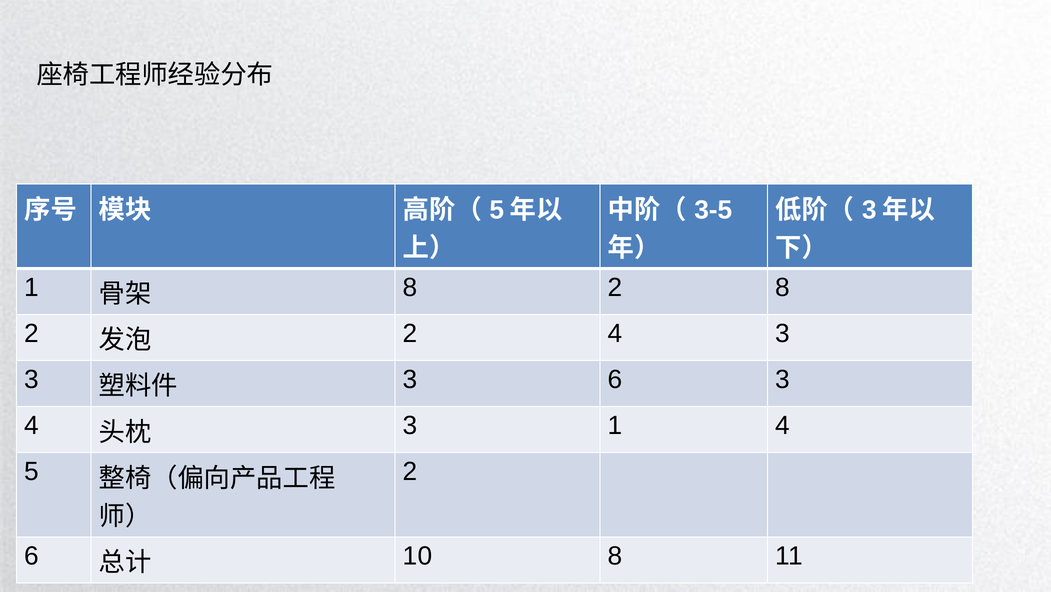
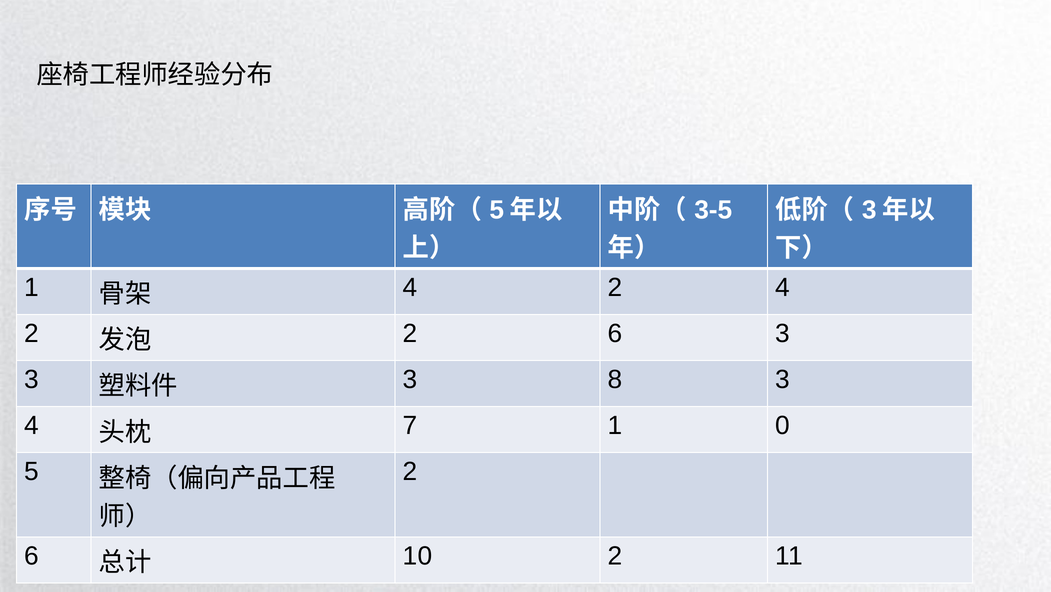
8 at (410, 287): 8 -> 4
2 8: 8 -> 4
4 at (615, 333): 4 -> 6
3 6: 6 -> 8
3 at (410, 425): 3 -> 7
1 4: 4 -> 0
10 8: 8 -> 2
